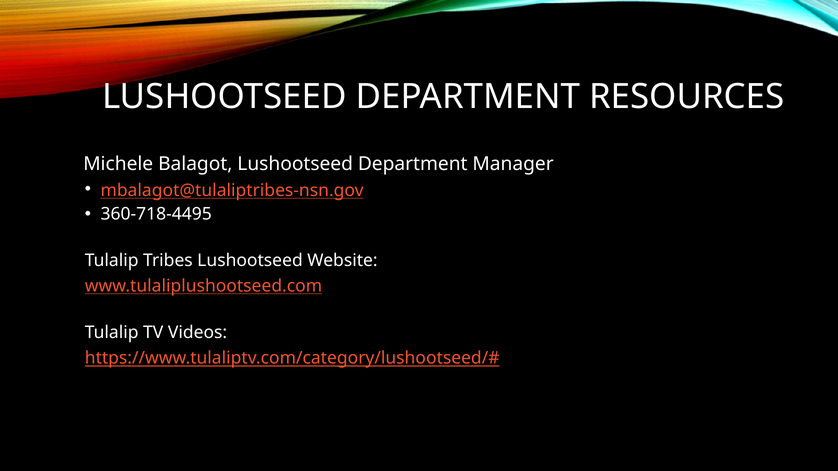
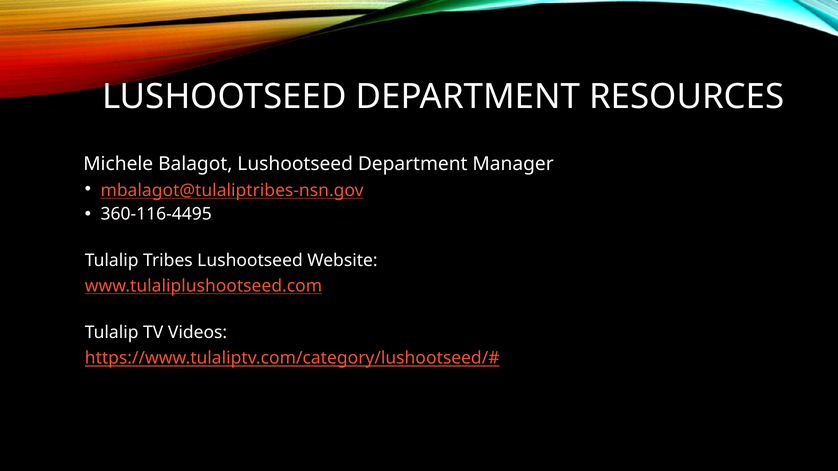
360-718-4495: 360-718-4495 -> 360-116-4495
